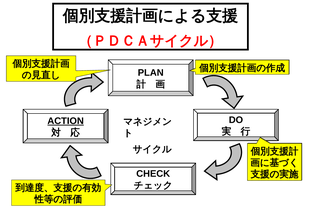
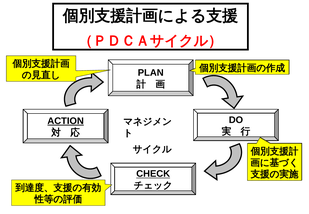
CHECK underline: none -> present
